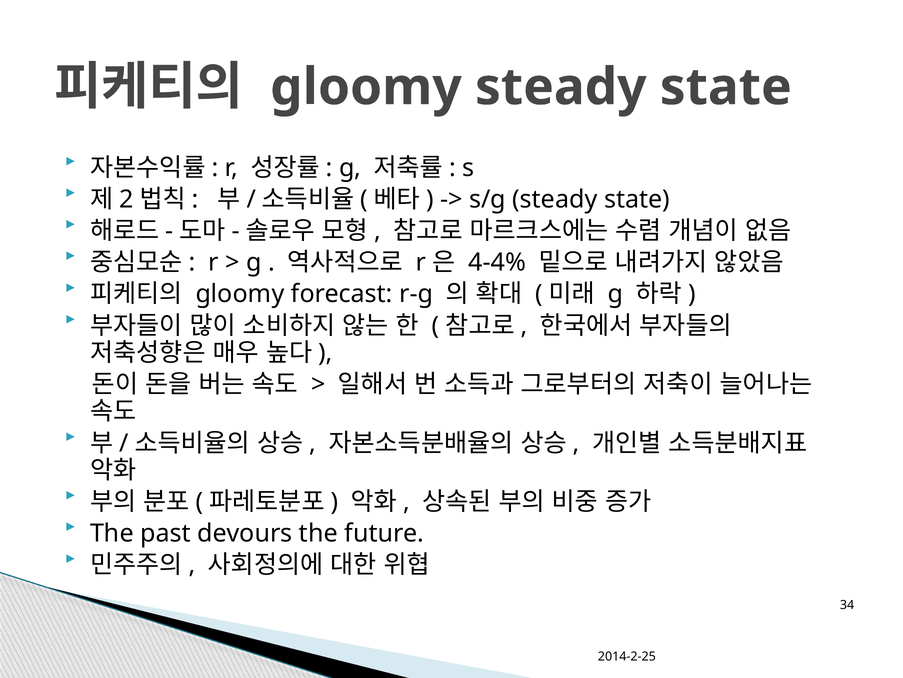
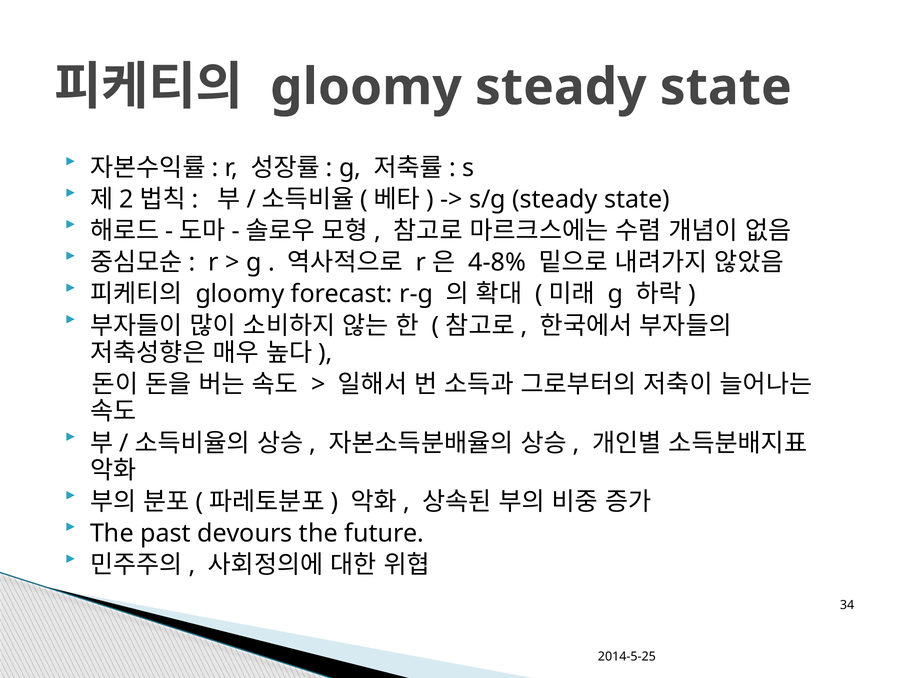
4-4%: 4-4% -> 4-8%
2014-2-25: 2014-2-25 -> 2014-5-25
